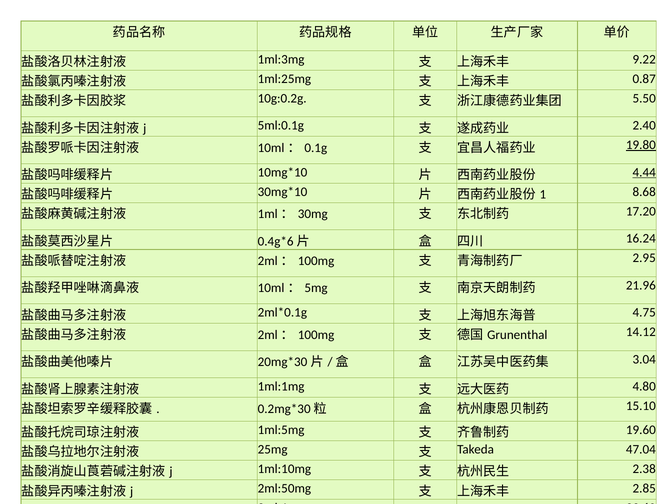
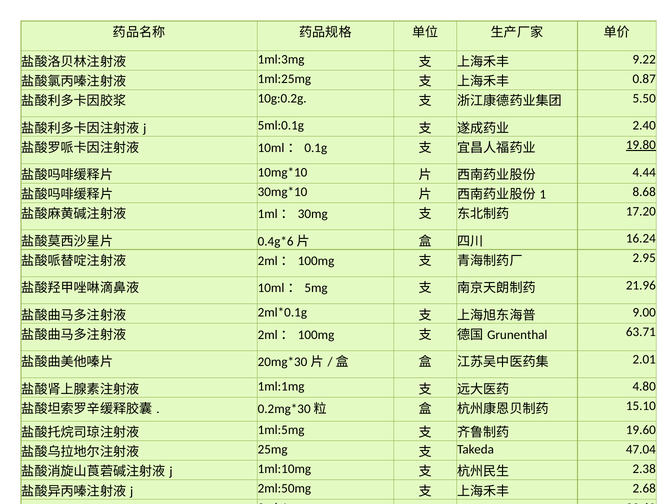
4.44 underline: present -> none
4.75: 4.75 -> 9.00
14.12: 14.12 -> 63.71
3.04: 3.04 -> 2.01
2.85: 2.85 -> 2.68
